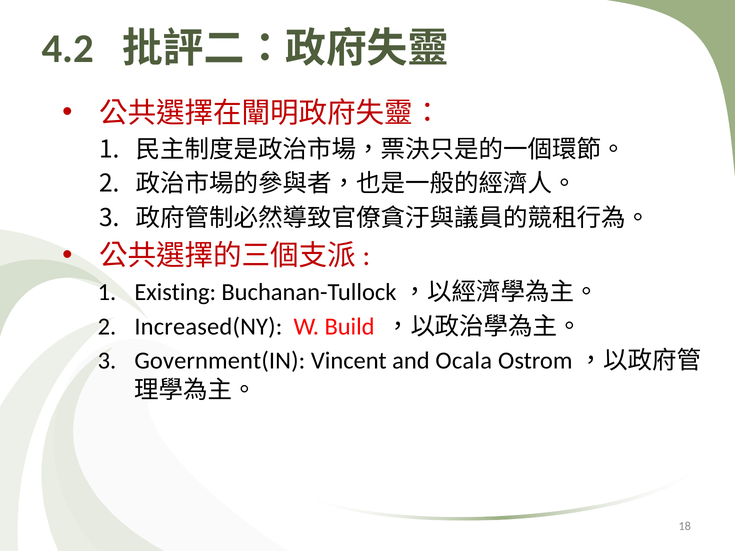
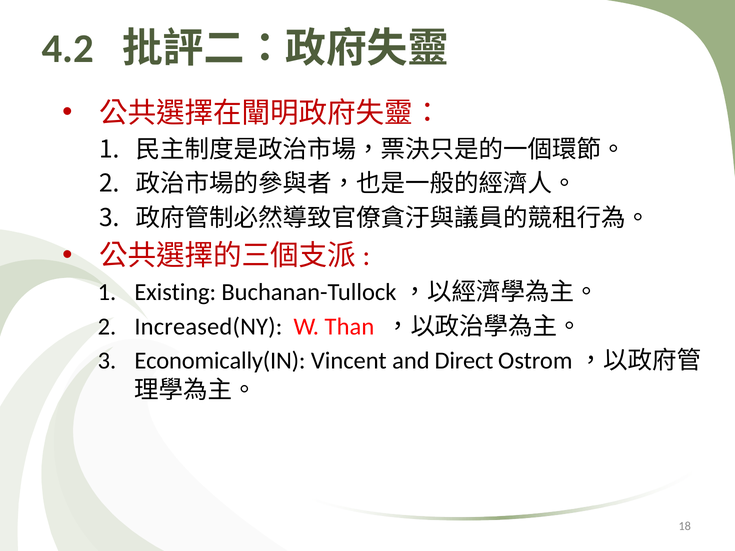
Build: Build -> Than
Government(IN: Government(IN -> Economically(IN
Ocala: Ocala -> Direct
